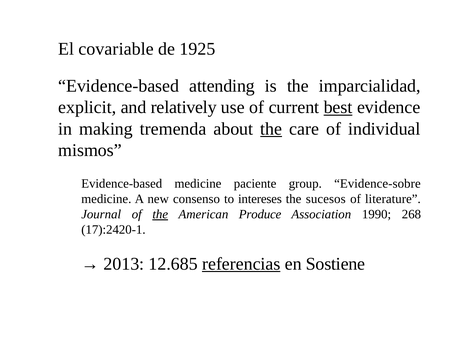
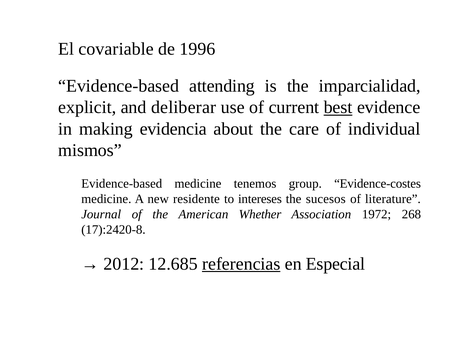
1925: 1925 -> 1996
relatively: relatively -> deliberar
tremenda: tremenda -> evidencia
the at (271, 129) underline: present -> none
paciente: paciente -> tenemos
Evidence-sobre: Evidence-sobre -> Evidence-costes
consenso: consenso -> residente
the at (160, 214) underline: present -> none
Produce: Produce -> Whether
1990: 1990 -> 1972
17):2420-1: 17):2420-1 -> 17):2420-8
2013: 2013 -> 2012
Sostiene: Sostiene -> Especial
